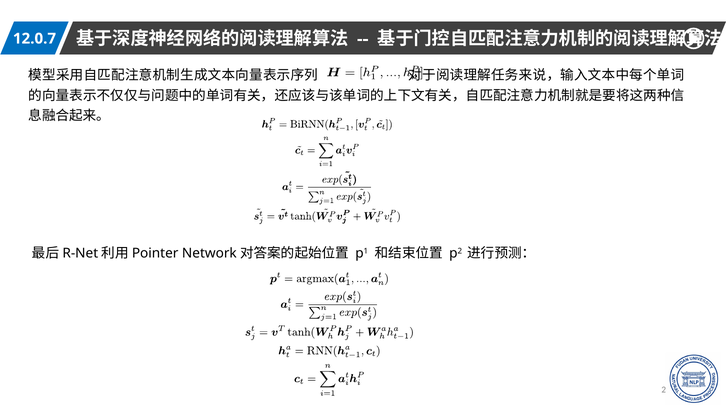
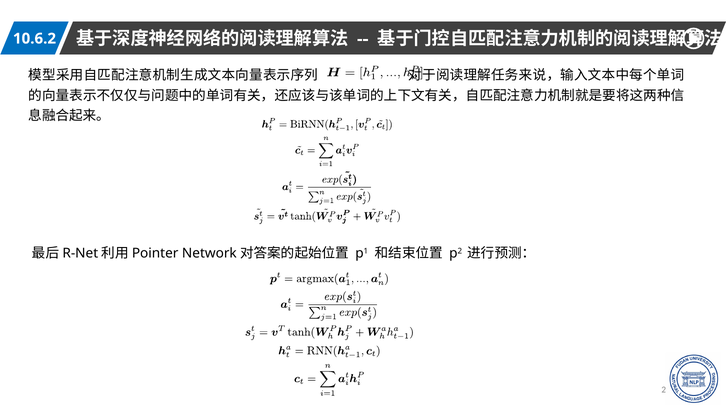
12.0.7: 12.0.7 -> 10.6.2
